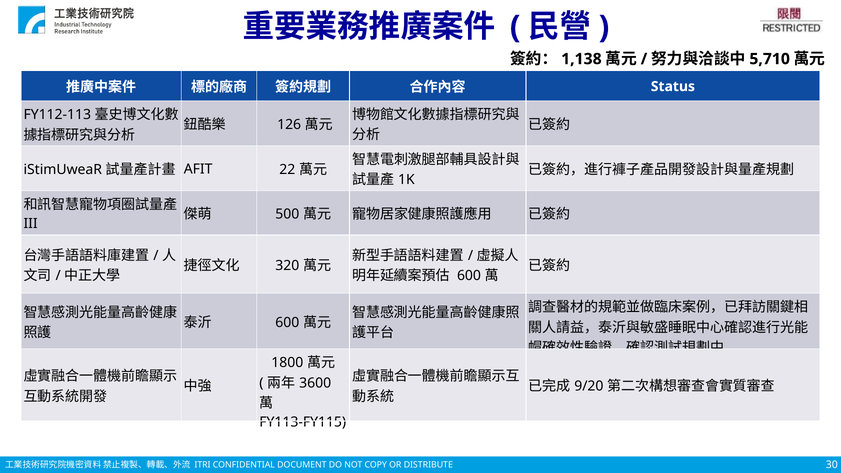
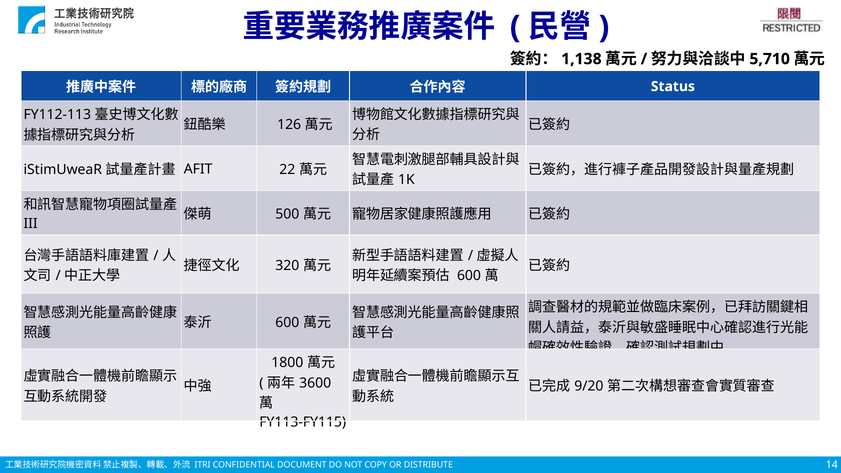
30: 30 -> 14
